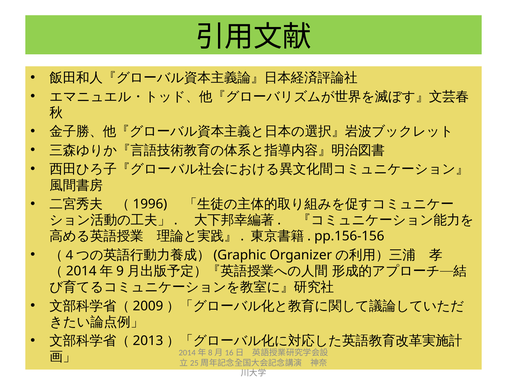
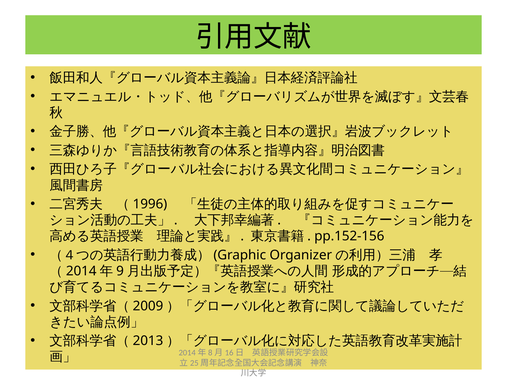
pp.156-156: pp.156-156 -> pp.152-156
